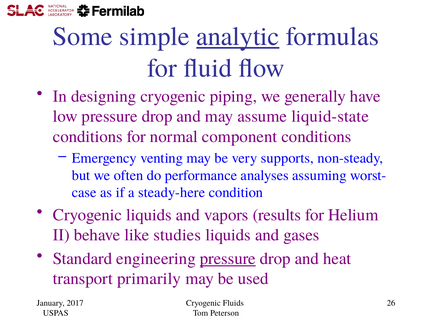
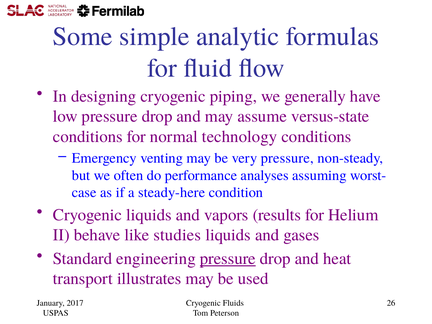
analytic underline: present -> none
liquid-state: liquid-state -> versus-state
component: component -> technology
very supports: supports -> pressure
primarily: primarily -> illustrates
